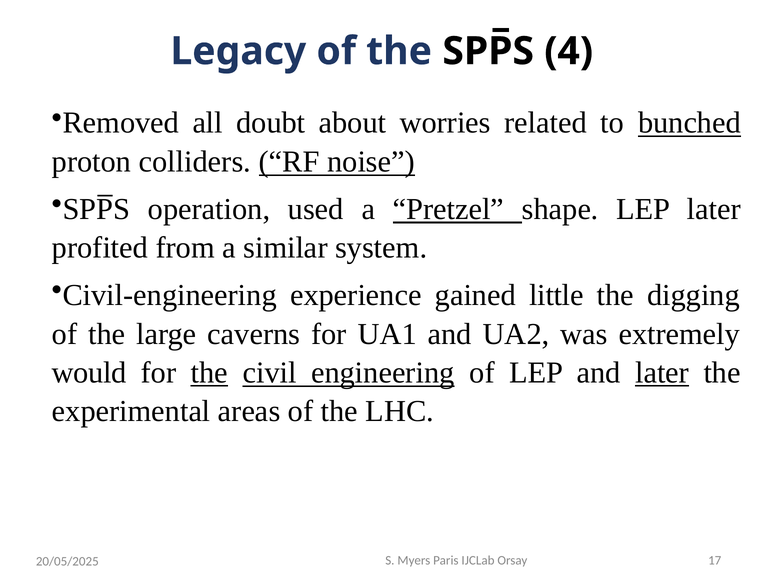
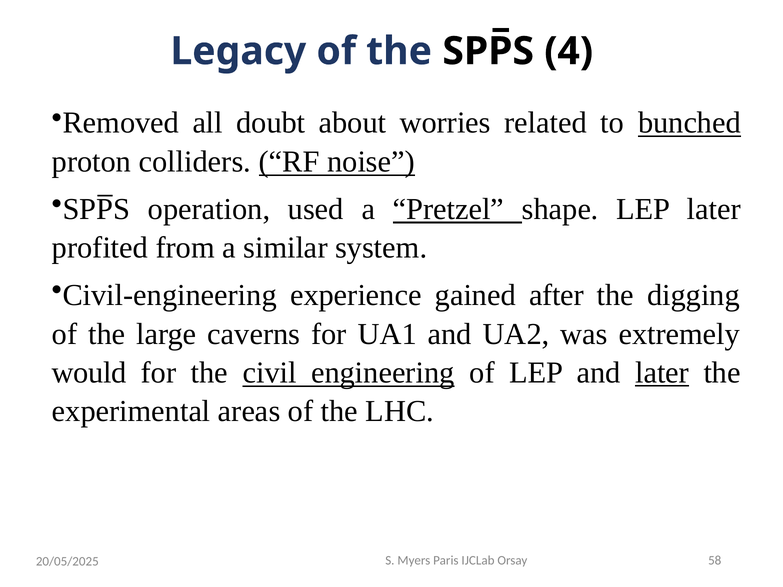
little: little -> after
the at (209, 373) underline: present -> none
17: 17 -> 58
